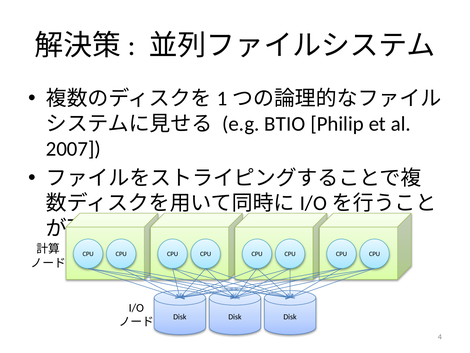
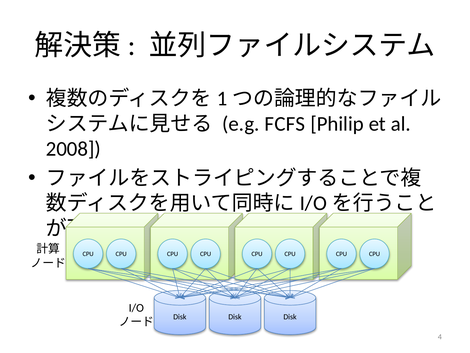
BTIO: BTIO -> FCFS
2007: 2007 -> 2008
